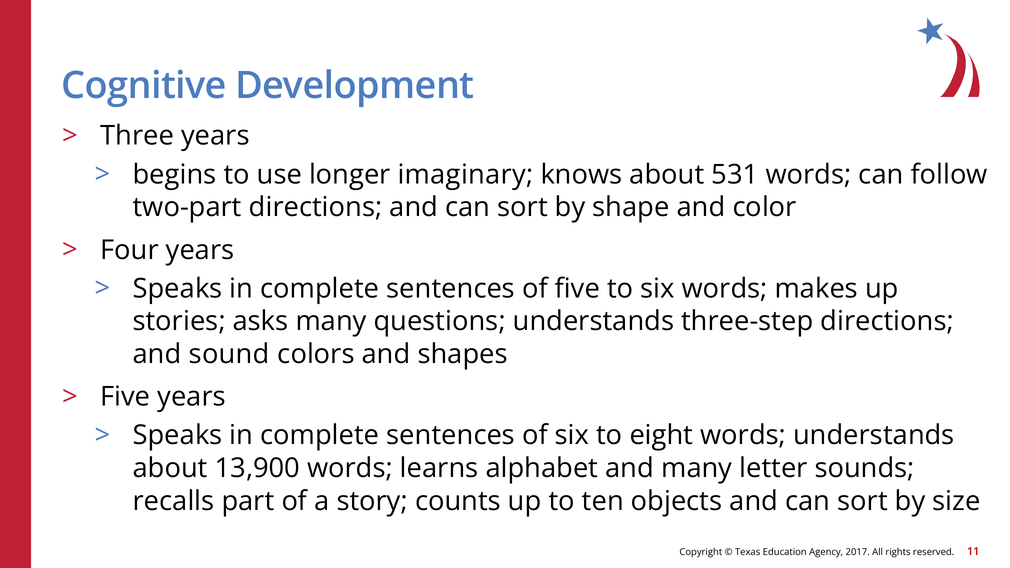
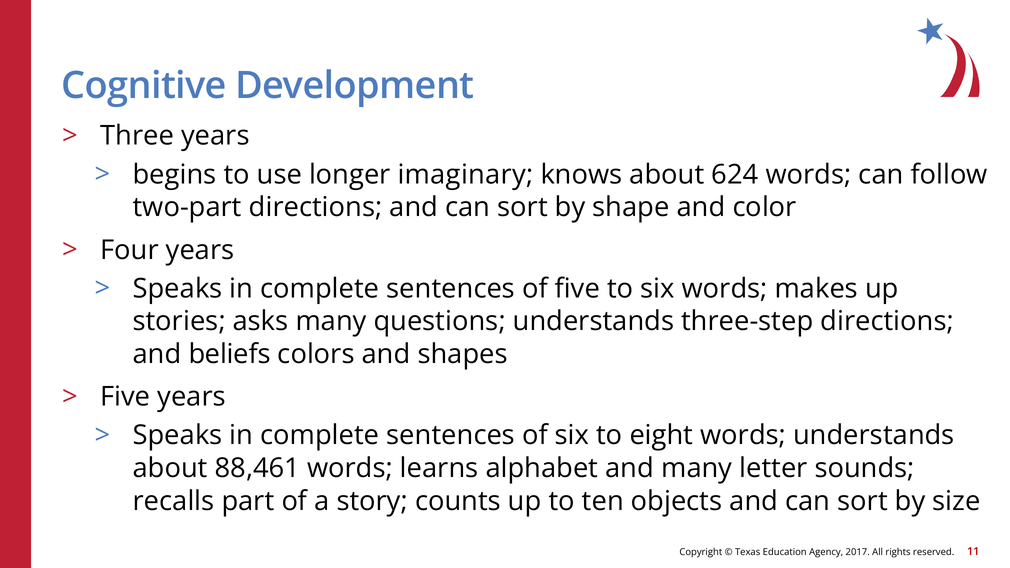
531: 531 -> 624
sound: sound -> beliefs
13,900: 13,900 -> 88,461
